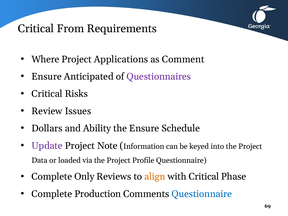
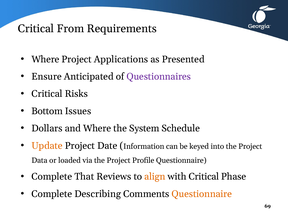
Comment: Comment -> Presented
Review: Review -> Bottom
and Ability: Ability -> Where
the Ensure: Ensure -> System
Update colour: purple -> orange
Note: Note -> Date
Only: Only -> That
Production: Production -> Describing
Questionnaire at (202, 194) colour: blue -> orange
